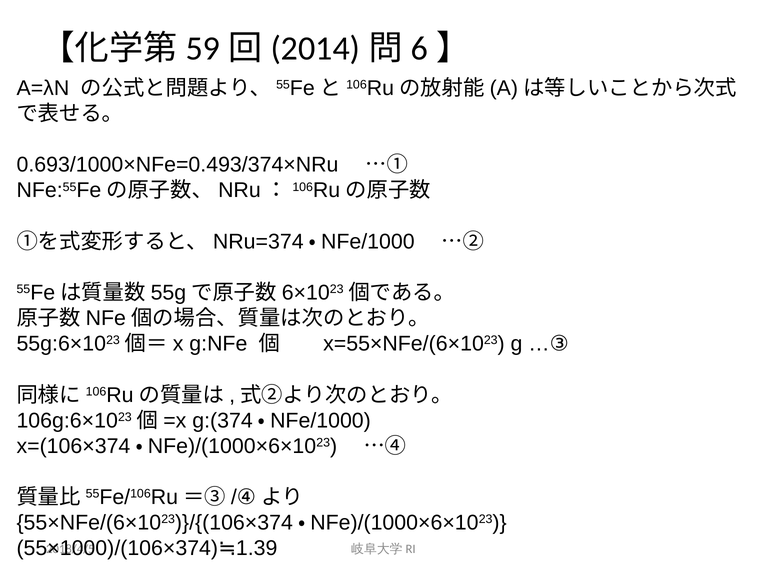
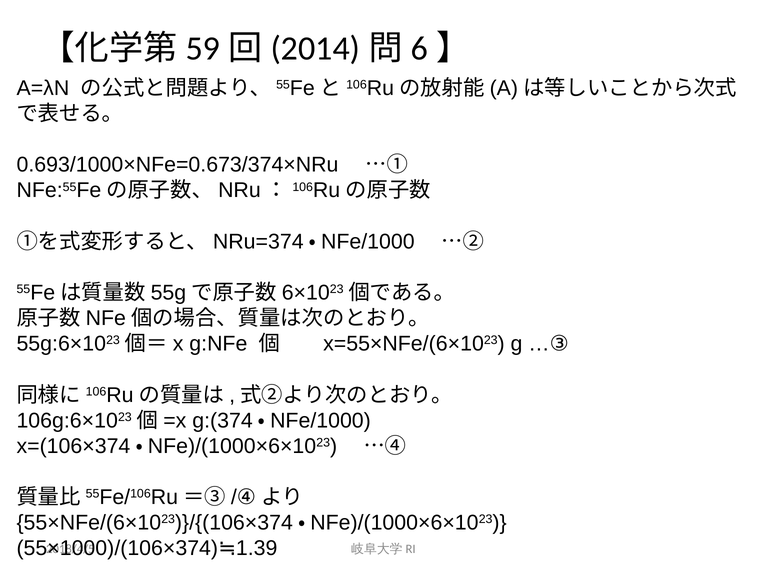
0.693/1000×NFe=0.493/374×NRu: 0.693/1000×NFe=0.493/374×NRu -> 0.693/1000×NFe=0.673/374×NRu
